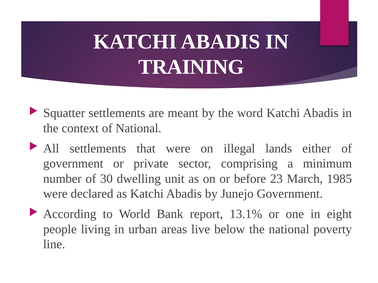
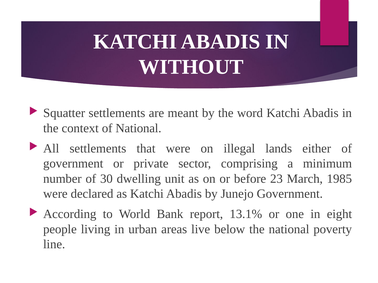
TRAINING: TRAINING -> WITHOUT
